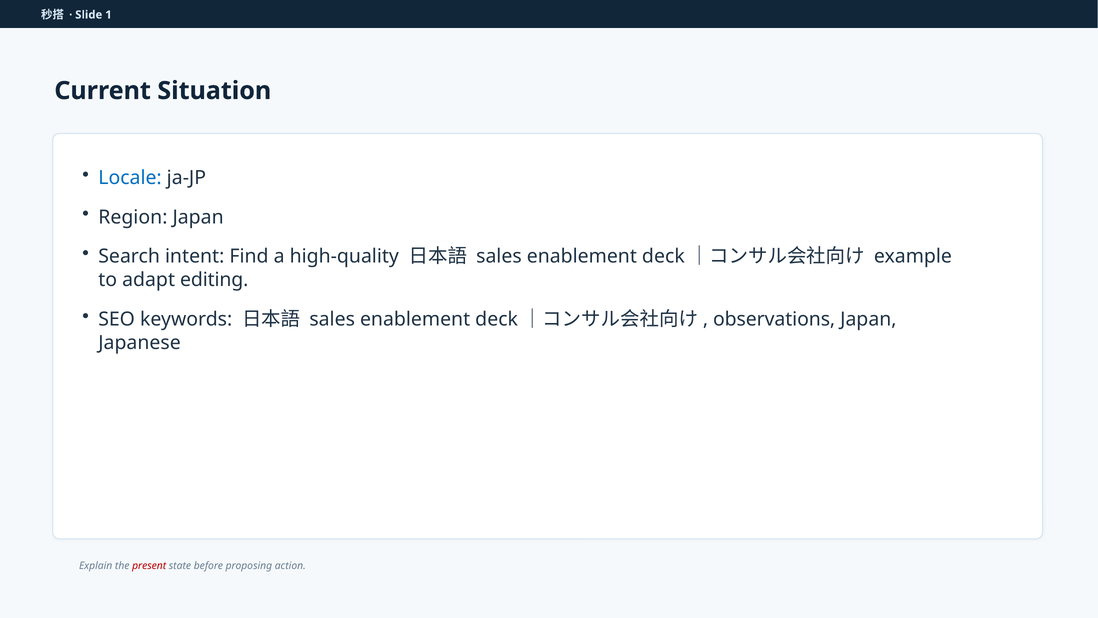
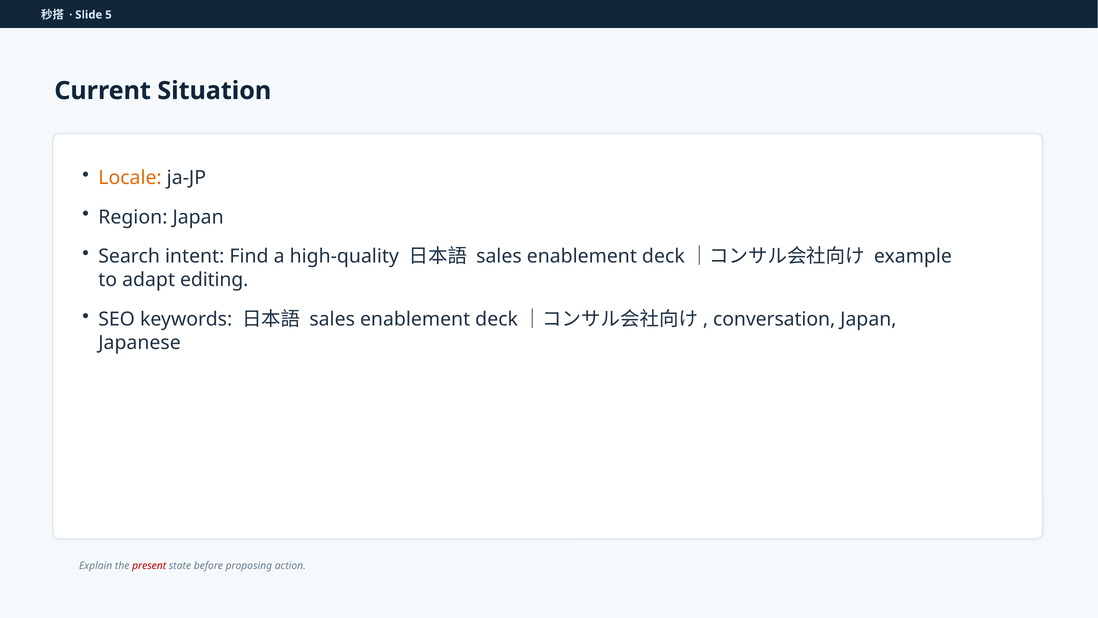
1: 1 -> 5
Locale colour: blue -> orange
observations: observations -> conversation
